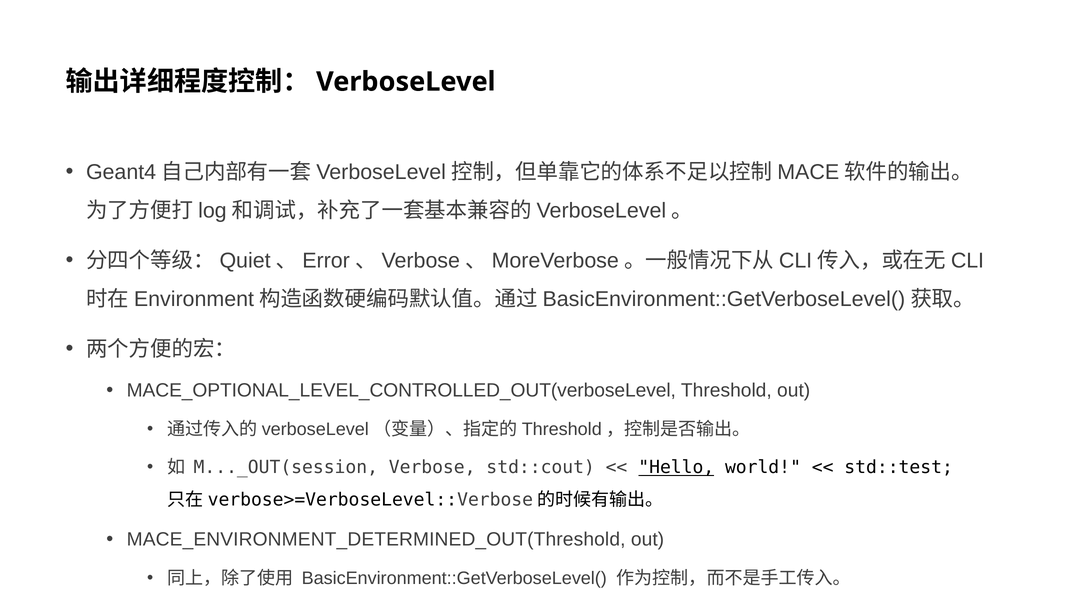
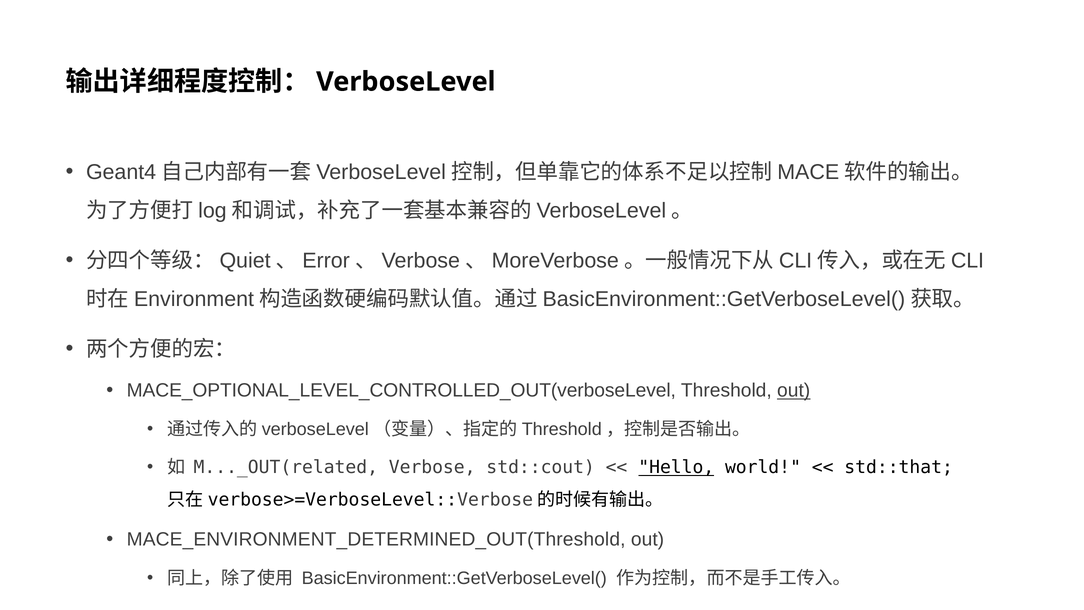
out at (794, 390) underline: none -> present
M..._OUT(session: M..._OUT(session -> M..._OUT(related
std::test: std::test -> std::that
